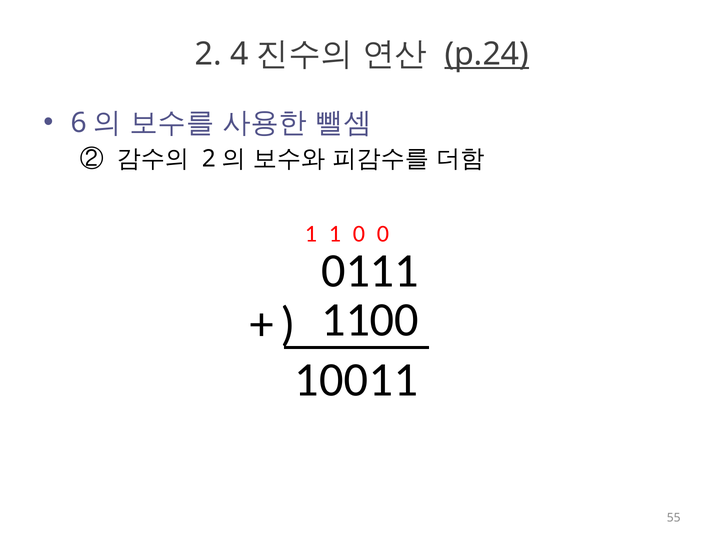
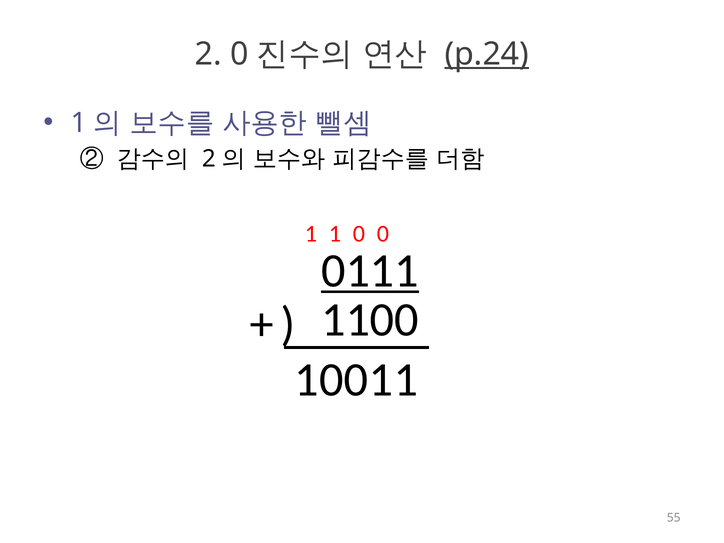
2 4: 4 -> 0
6 at (79, 123): 6 -> 1
0111 underline: none -> present
